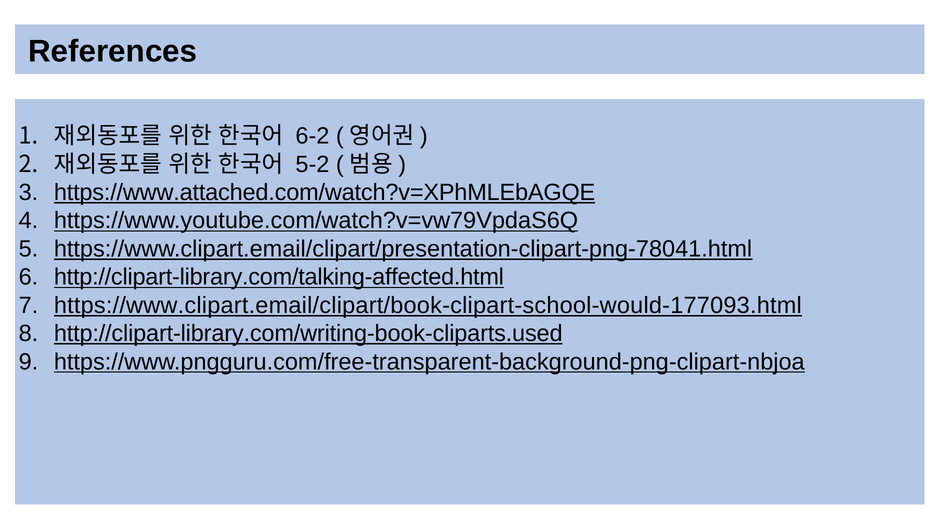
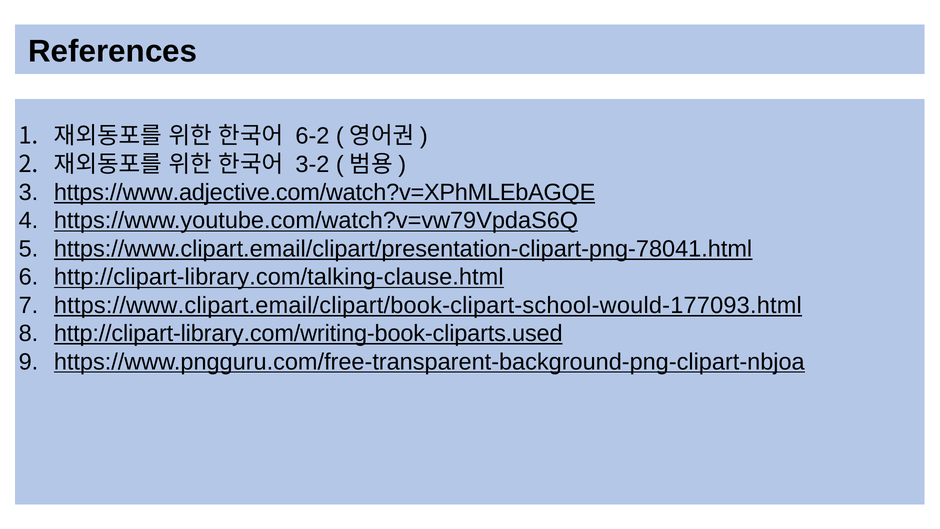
5-2: 5-2 -> 3-2
https://www.attached.com/watch?v=XPhMLEbAGQE: https://www.attached.com/watch?v=XPhMLEbAGQE -> https://www.adjective.com/watch?v=XPhMLEbAGQE
http://clipart-library.com/talking-affected.html: http://clipart-library.com/talking-affected.html -> http://clipart-library.com/talking-clause.html
